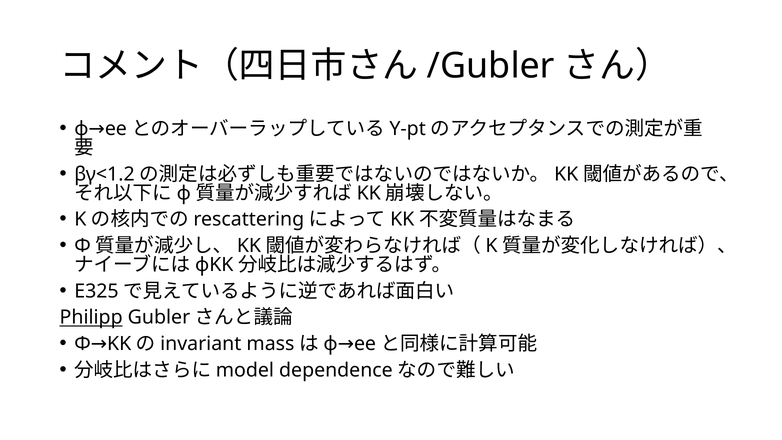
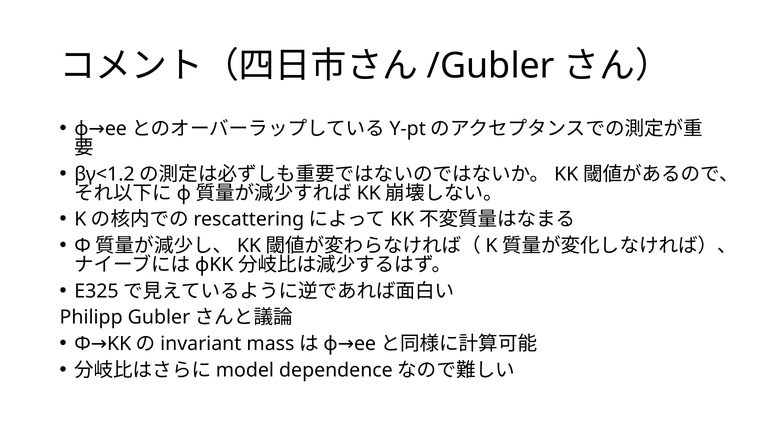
Philipp underline: present -> none
